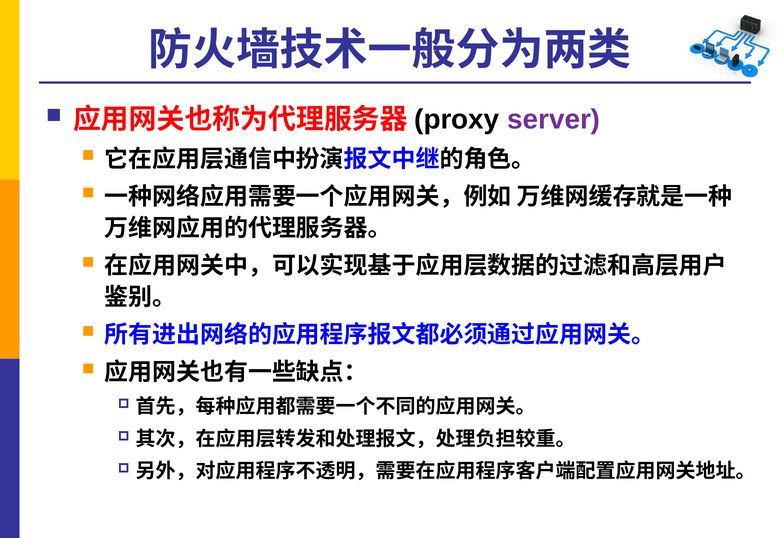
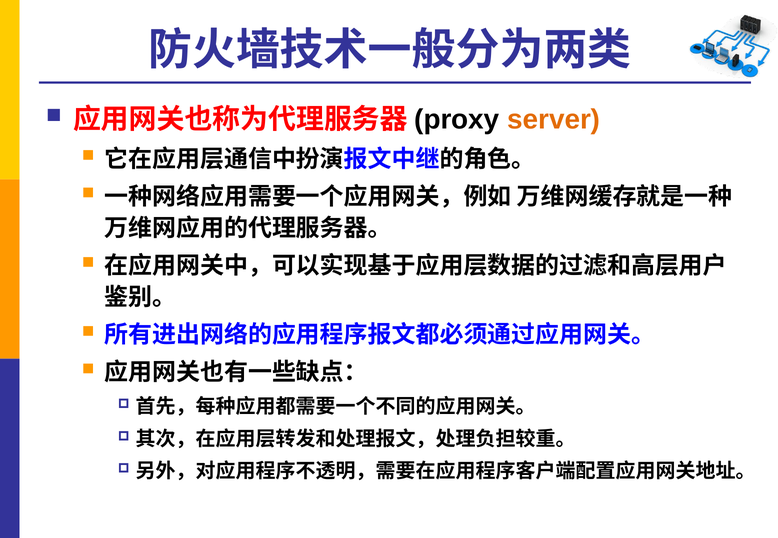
server colour: purple -> orange
